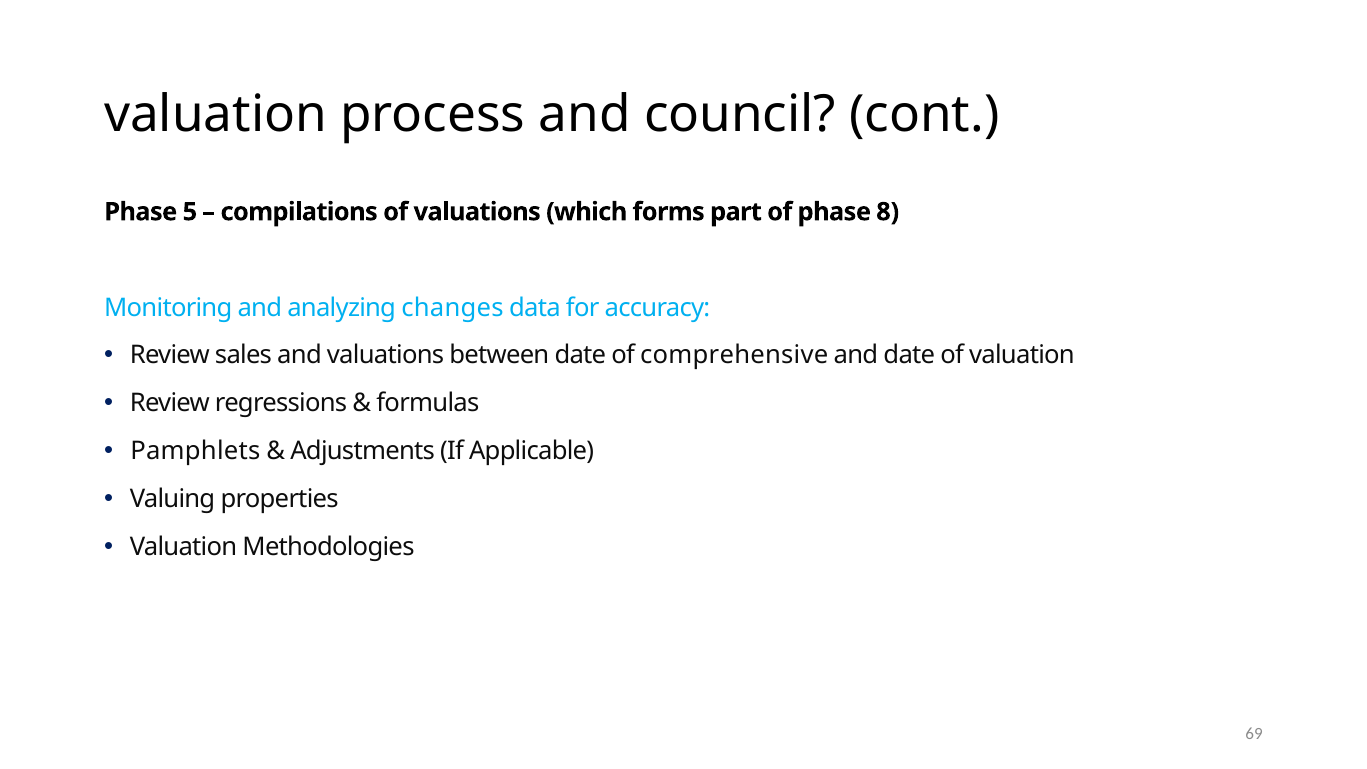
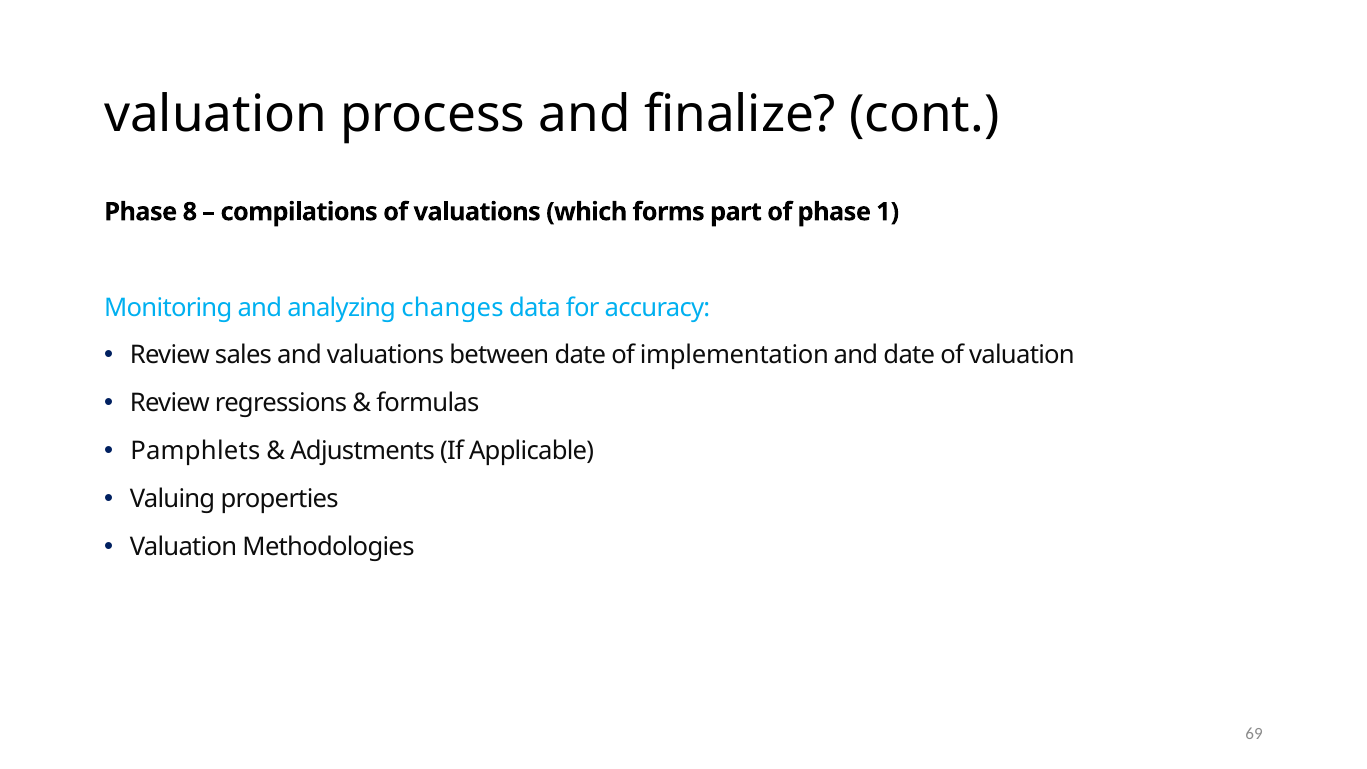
council: council -> finalize
5: 5 -> 8
8: 8 -> 1
comprehensive: comprehensive -> implementation
